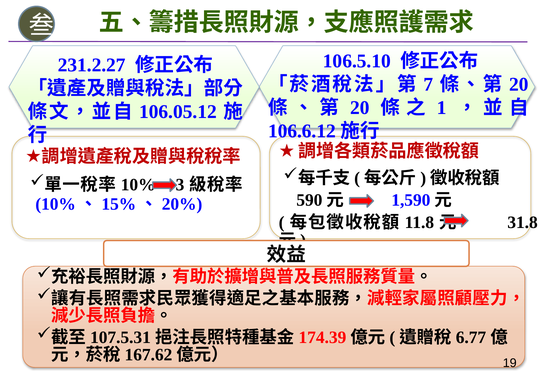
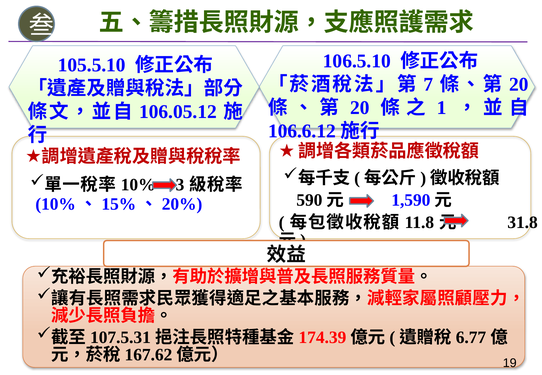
231.2.27: 231.2.27 -> 105.5.10
